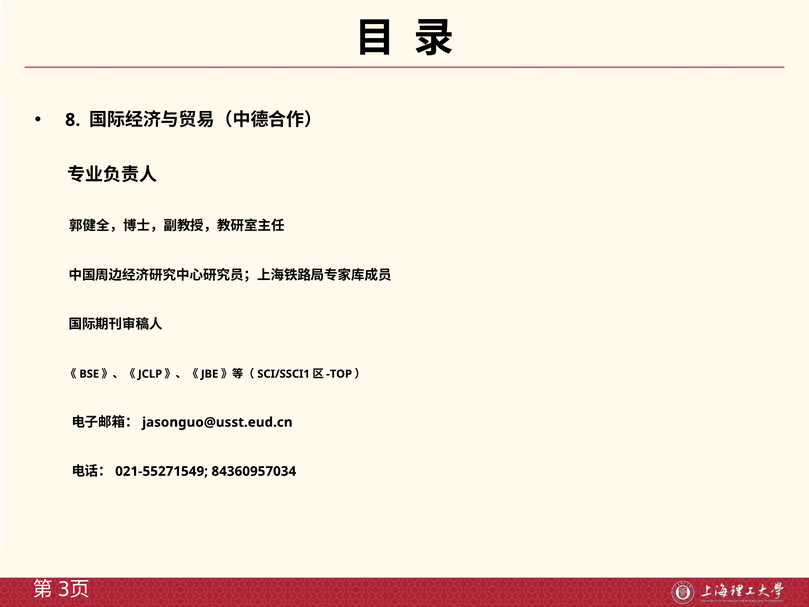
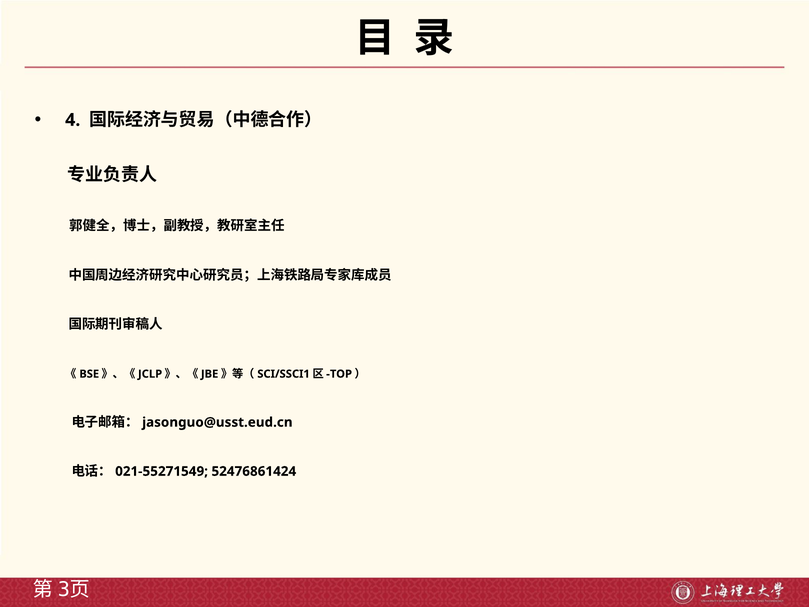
8: 8 -> 4
84360957034: 84360957034 -> 52476861424
